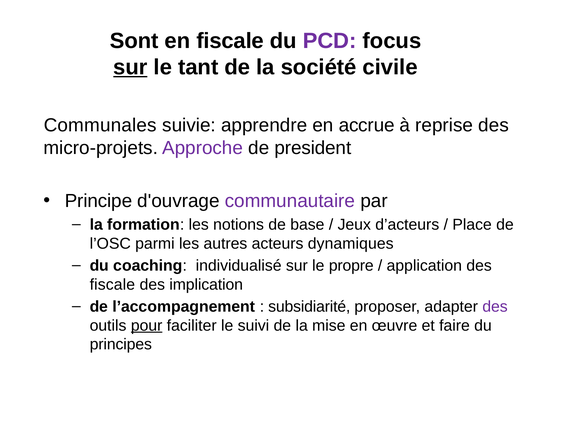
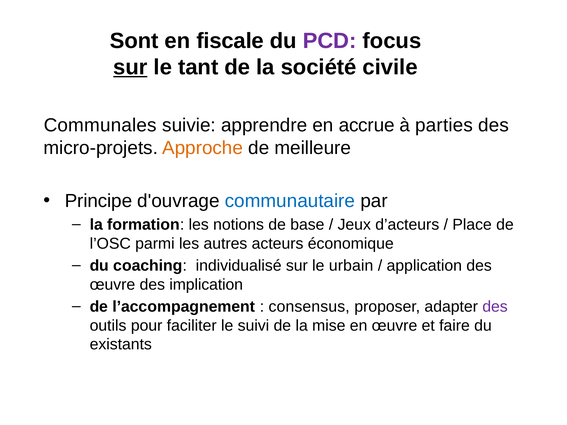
reprise: reprise -> parties
Approche colour: purple -> orange
president: president -> meilleure
communautaire colour: purple -> blue
dynamiques: dynamiques -> économique
propre: propre -> urbain
fiscale at (112, 285): fiscale -> œuvre
subsidiarité: subsidiarité -> consensus
pour underline: present -> none
principes: principes -> existants
